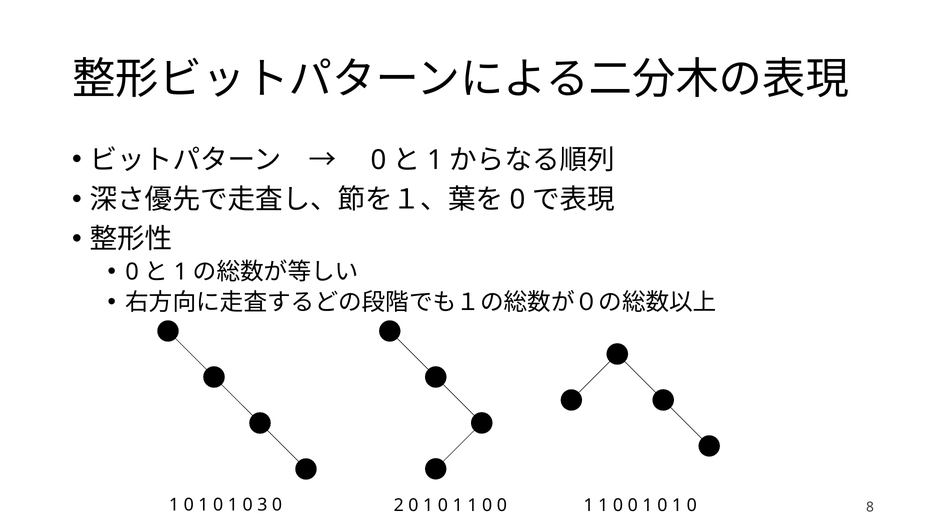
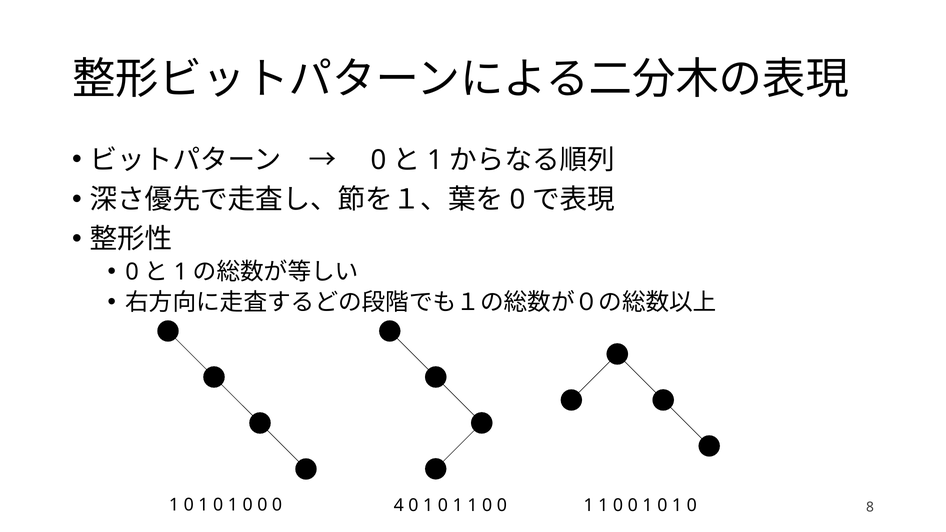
0 1 0 3: 3 -> 0
2: 2 -> 4
